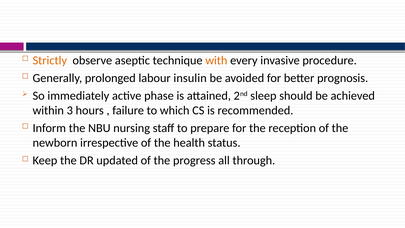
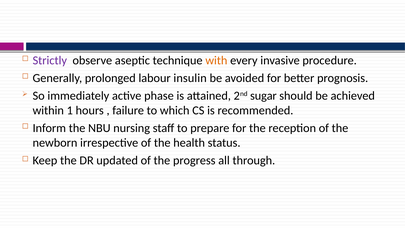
Strictly colour: orange -> purple
sleep: sleep -> sugar
3: 3 -> 1
